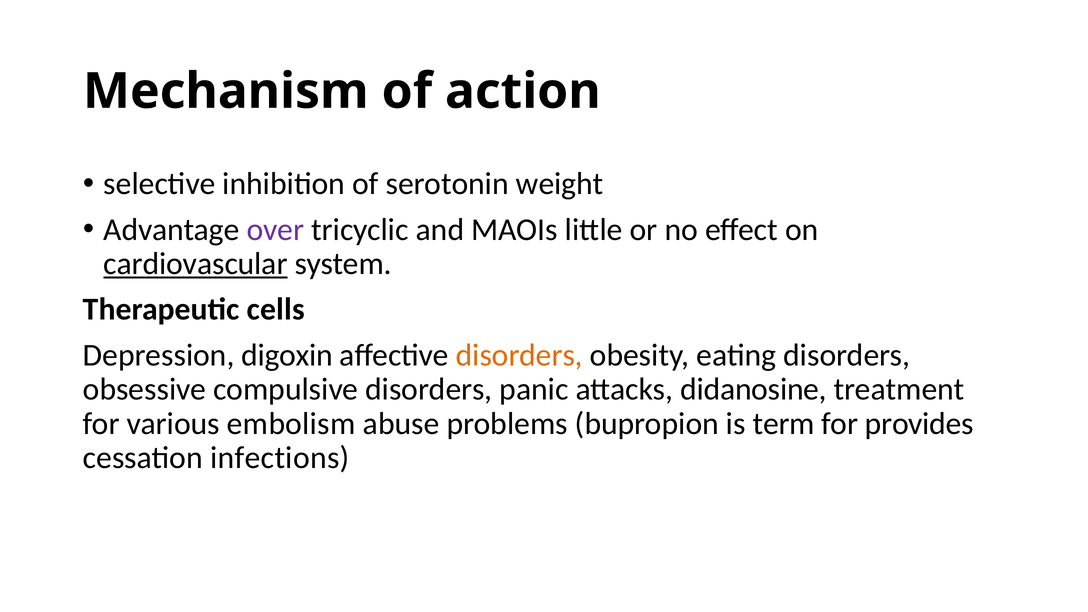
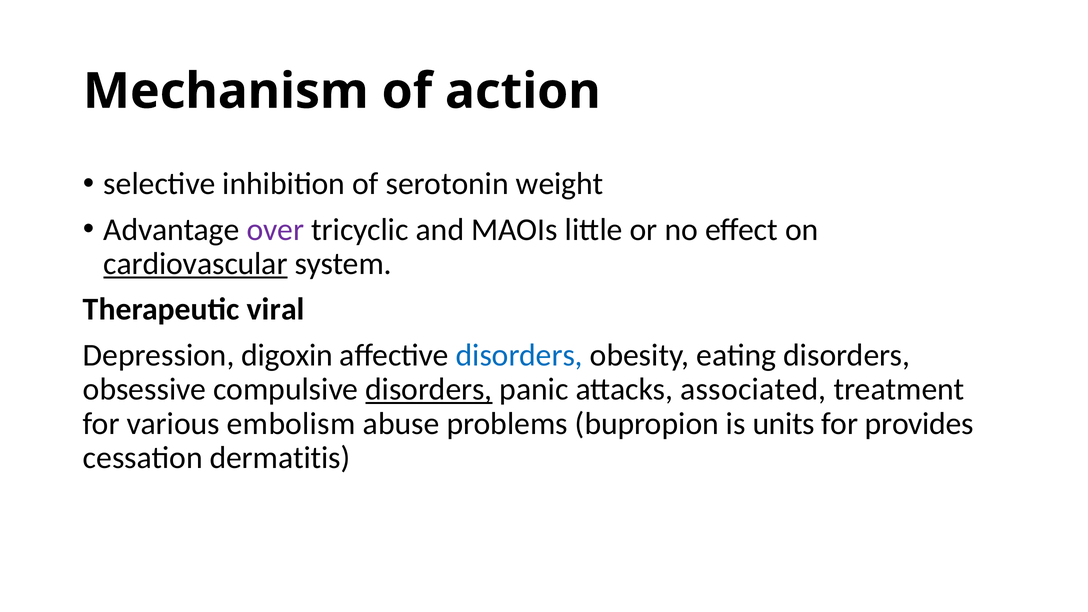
cells: cells -> viral
disorders at (519, 355) colour: orange -> blue
disorders at (429, 389) underline: none -> present
didanosine: didanosine -> associated
term: term -> units
infections: infections -> dermatitis
